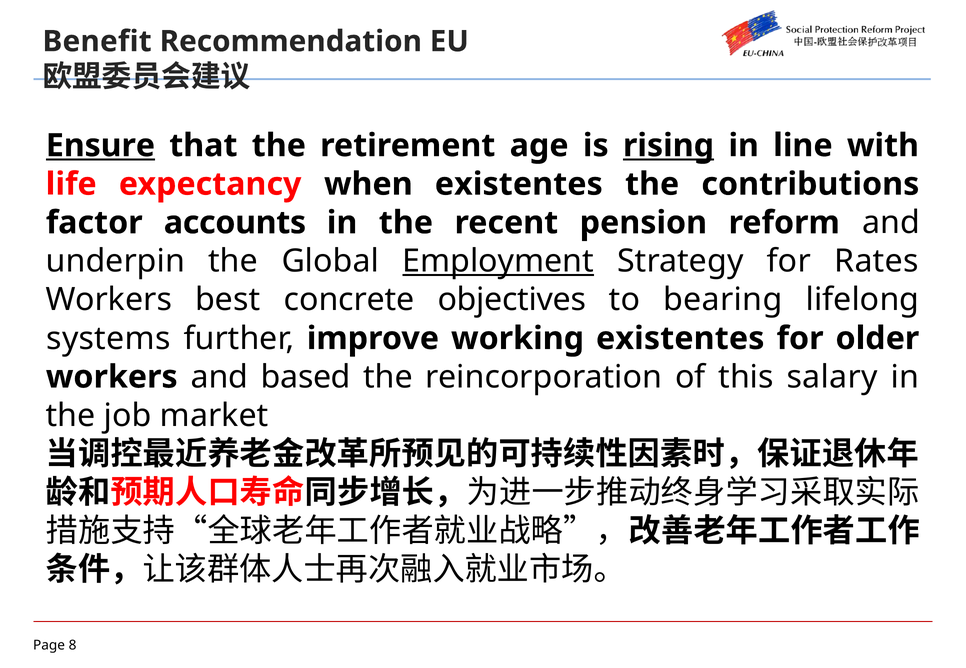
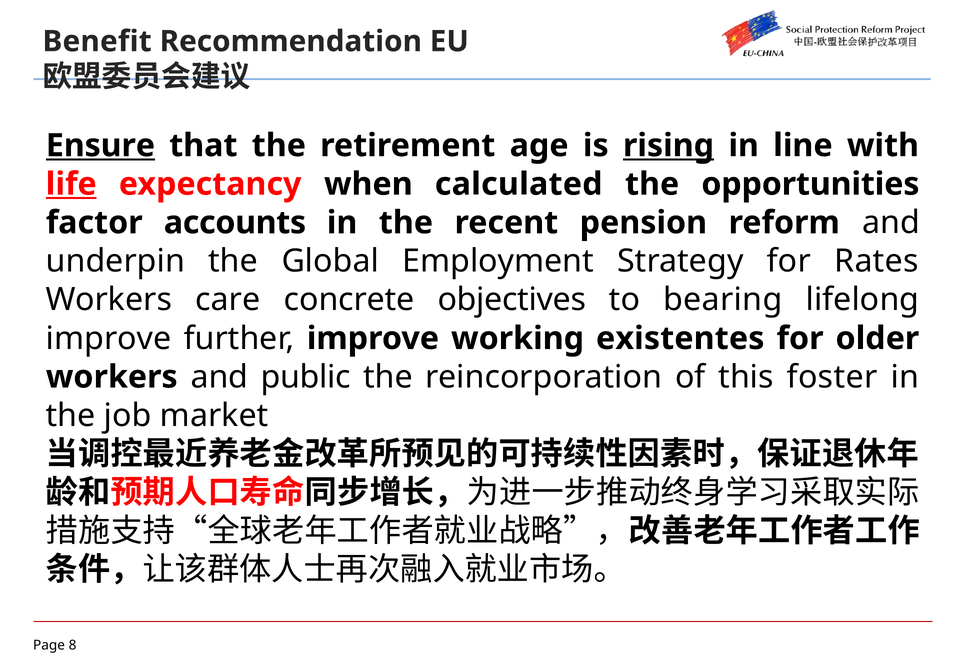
life underline: none -> present
when existentes: existentes -> calculated
contributions: contributions -> opportunities
Employment underline: present -> none
best: best -> care
systems at (109, 339): systems -> improve
based: based -> public
salary: salary -> foster
